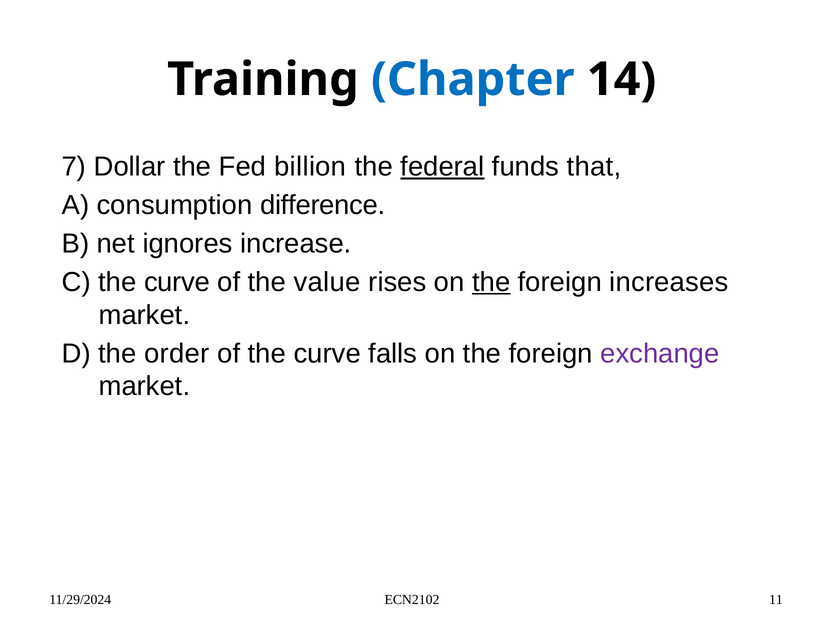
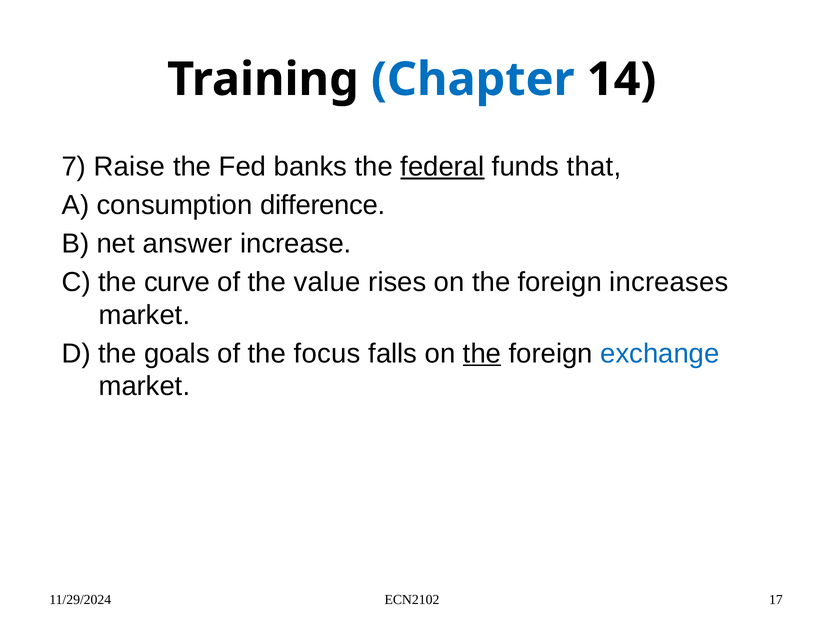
Dollar: Dollar -> Raise
billion: billion -> banks
ignores: ignores -> answer
the at (491, 282) underline: present -> none
order: order -> goals
of the curve: curve -> focus
the at (482, 353) underline: none -> present
exchange colour: purple -> blue
11: 11 -> 17
